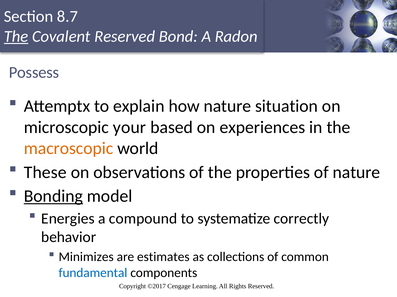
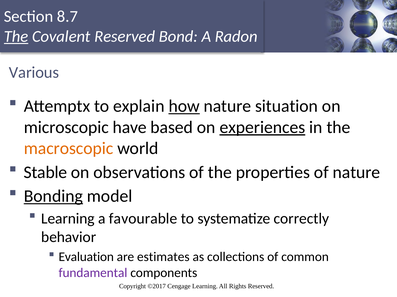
Possess: Possess -> Various
how underline: none -> present
your: your -> have
experiences underline: none -> present
These: These -> Stable
Energies at (68, 219): Energies -> Learning
compound: compound -> favourable
Minimizes: Minimizes -> Evaluation
fundamental colour: blue -> purple
